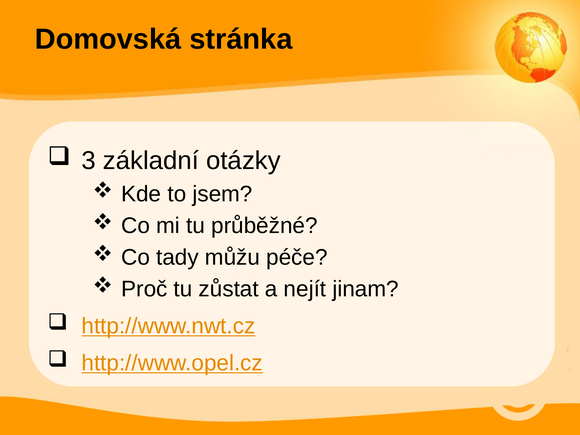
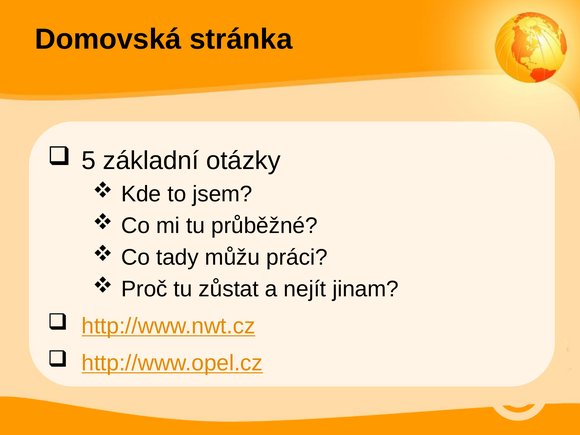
3: 3 -> 5
péče: péče -> práci
